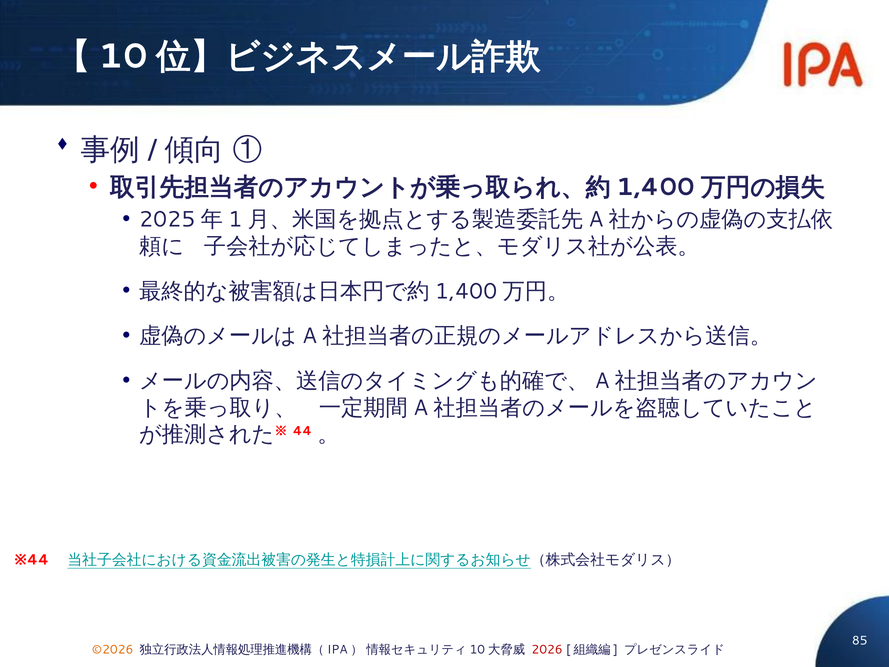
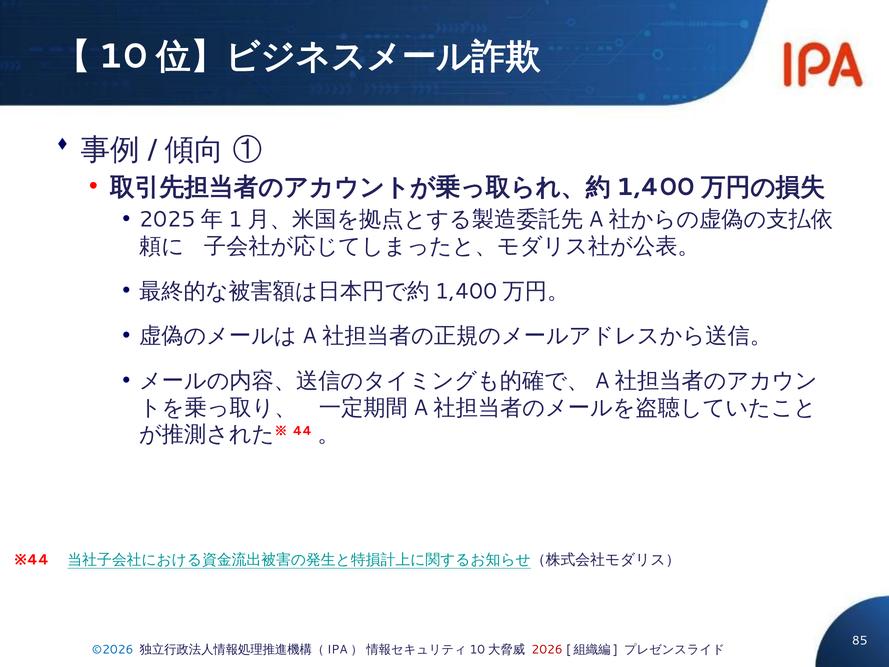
©2026 colour: orange -> blue
